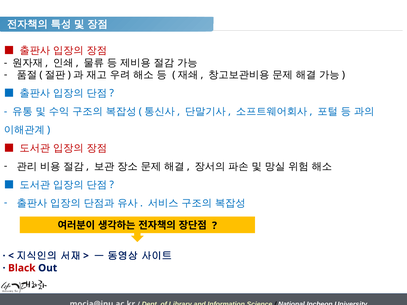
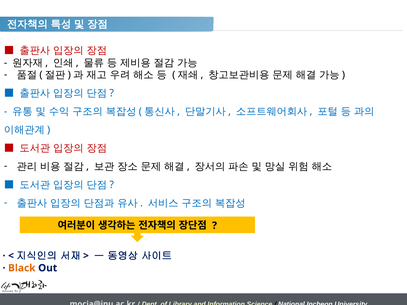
Black colour: red -> orange
